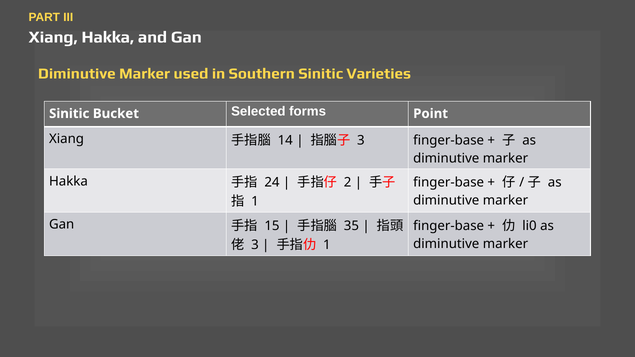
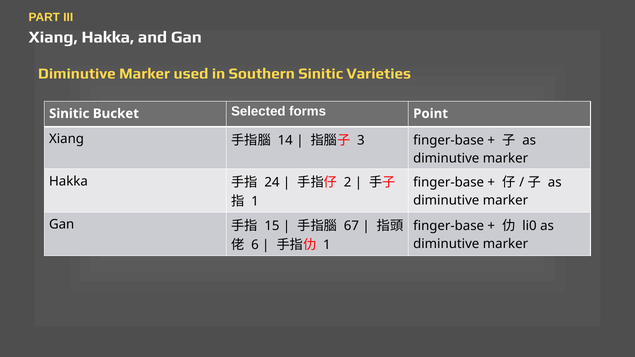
35: 35 -> 67
3 at (255, 245): 3 -> 6
